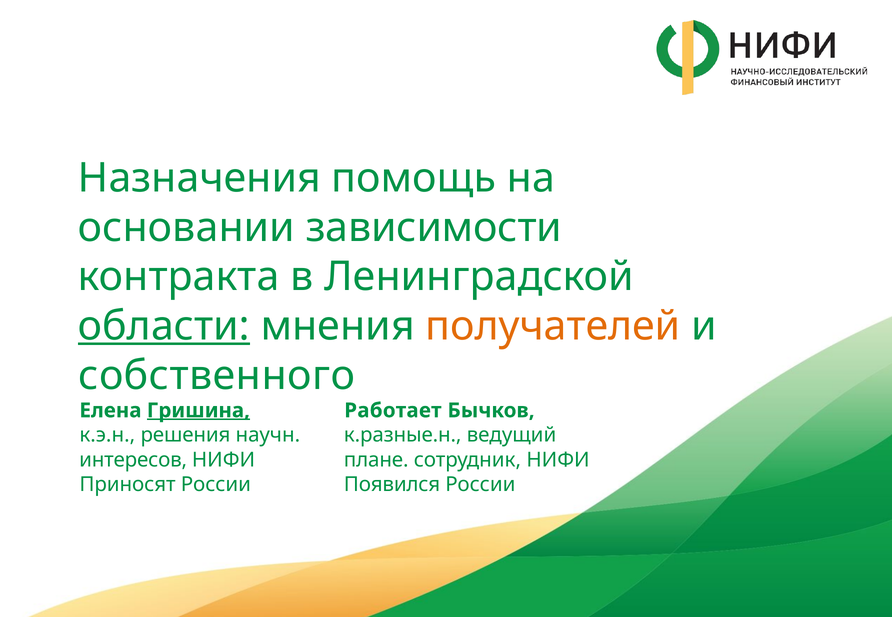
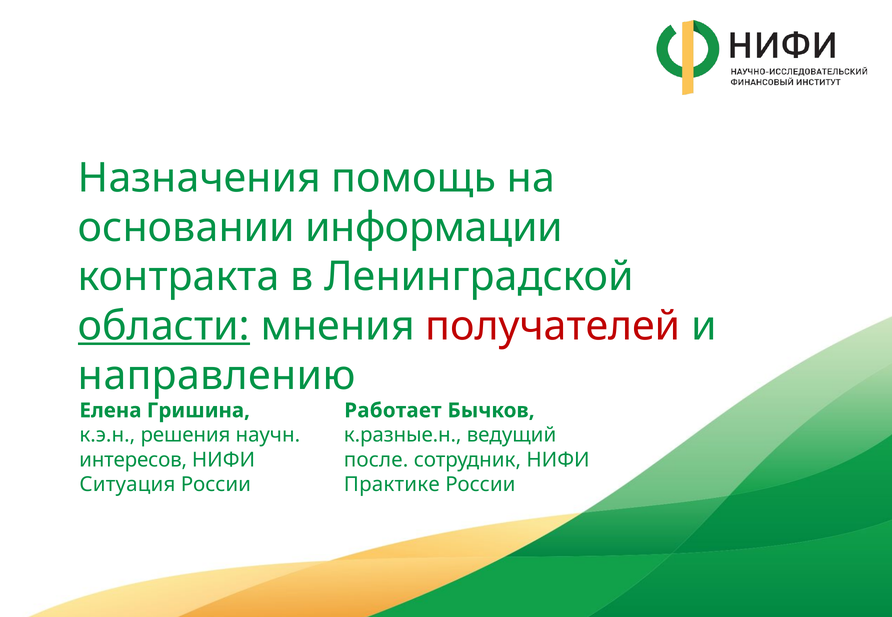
зависимости: зависимости -> информации
получателей colour: orange -> red
собственного: собственного -> направлению
Гришина underline: present -> none
плане: плане -> после
Приносят: Приносят -> Ситуация
Появился: Появился -> Практике
